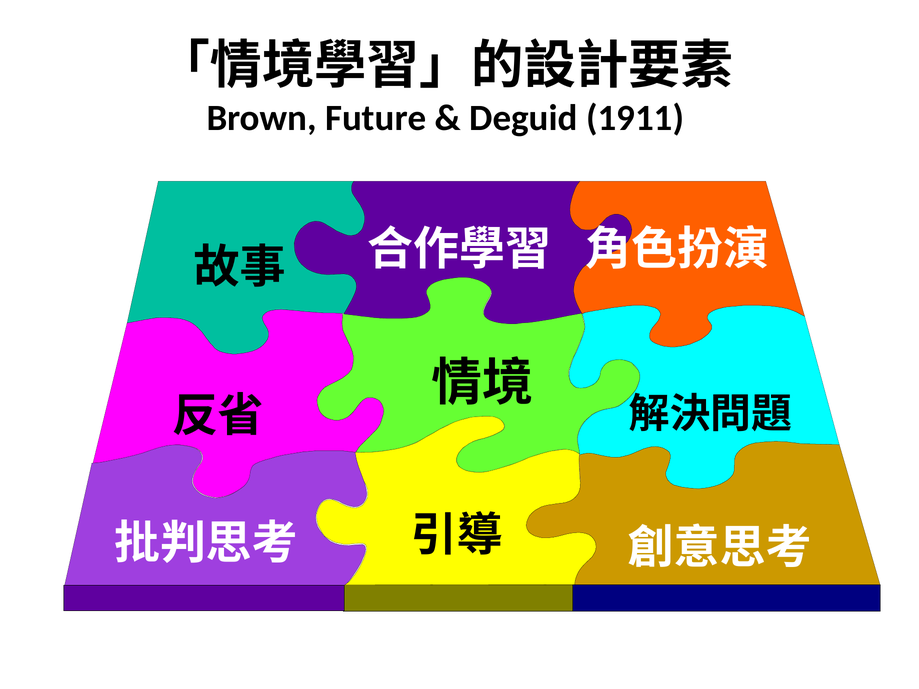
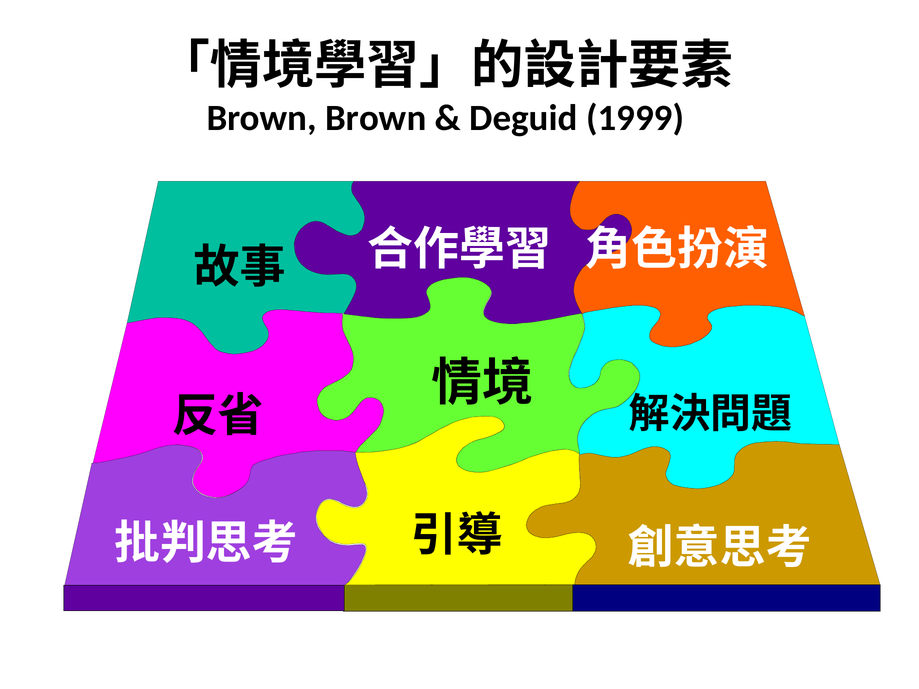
Brown Future: Future -> Brown
1911: 1911 -> 1999
